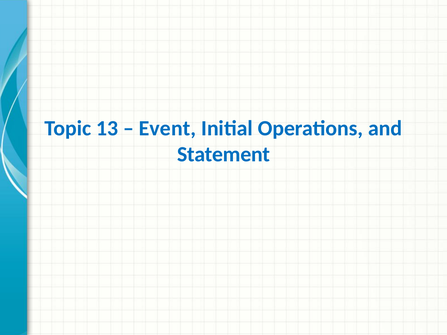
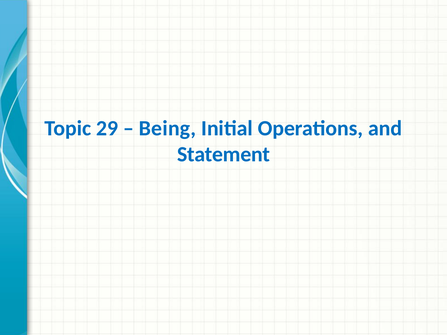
13: 13 -> 29
Event: Event -> Being
